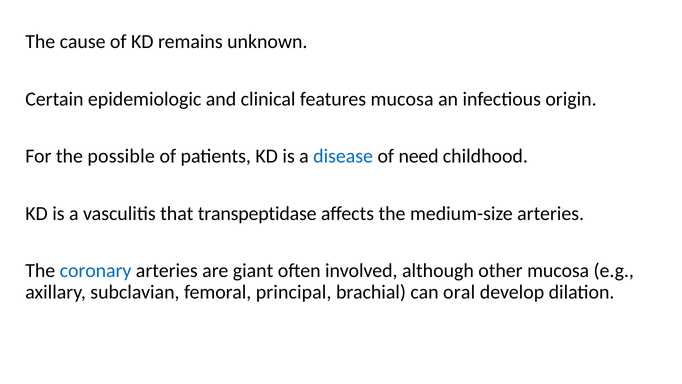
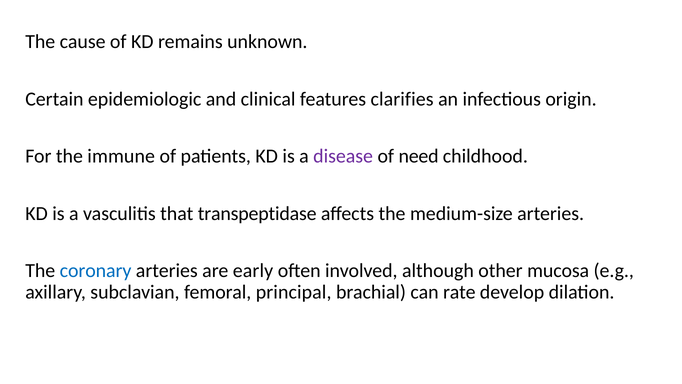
features mucosa: mucosa -> clarifies
possible: possible -> immune
disease colour: blue -> purple
giant: giant -> early
oral: oral -> rate
